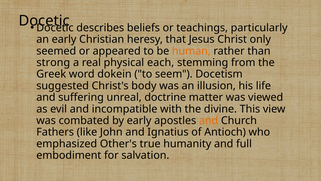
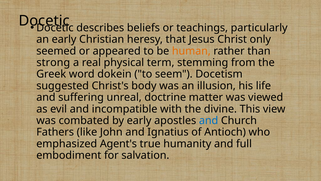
each: each -> term
and at (209, 120) colour: orange -> blue
Other's: Other's -> Agent's
